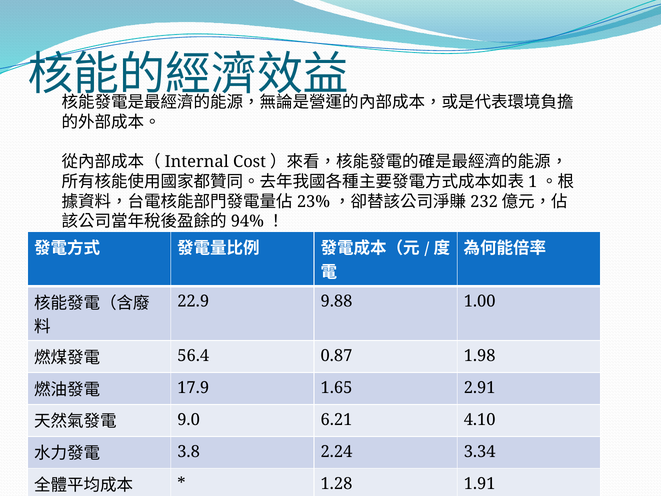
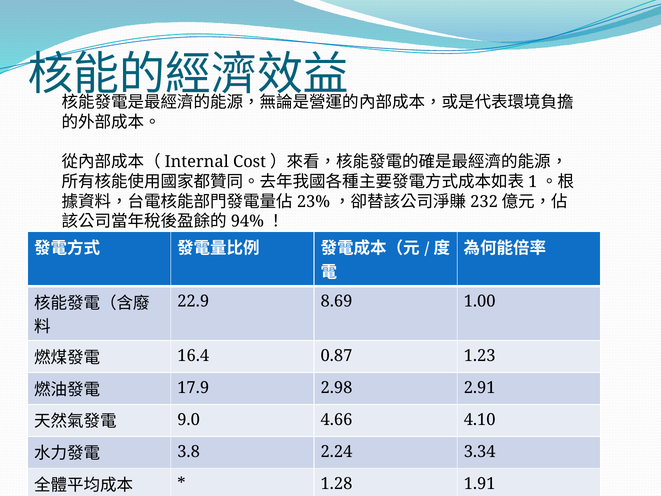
9.88: 9.88 -> 8.69
56.4: 56.4 -> 16.4
1.98: 1.98 -> 1.23
1.65: 1.65 -> 2.98
6.21: 6.21 -> 4.66
